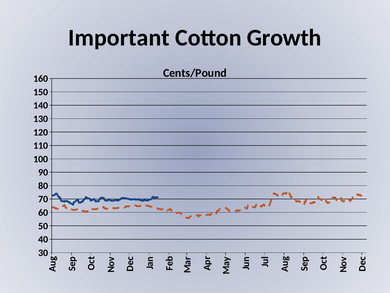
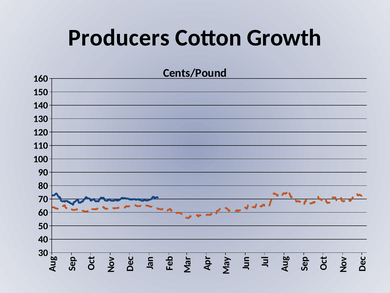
Important: Important -> Producers
